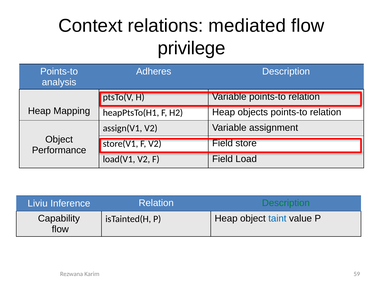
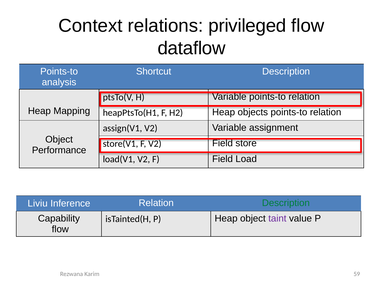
mediated: mediated -> privileged
privilege: privilege -> dataflow
Adheres: Adheres -> Shortcut
taint colour: blue -> purple
